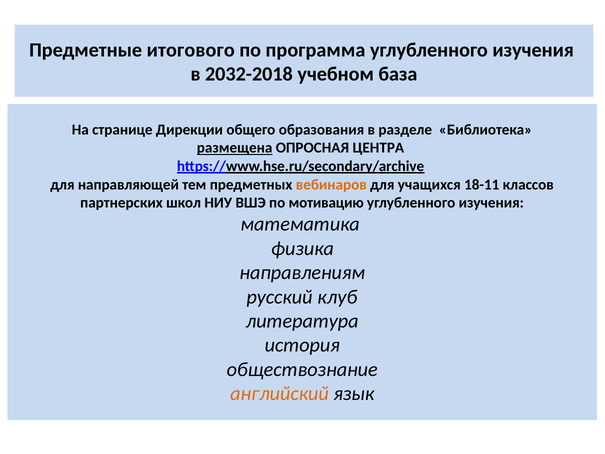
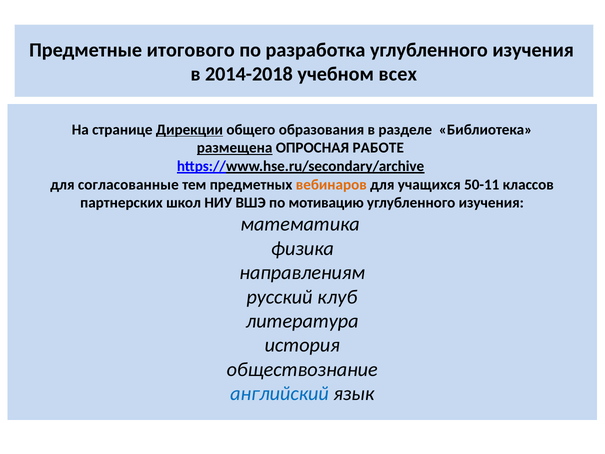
программа: программа -> разработка
2032-2018: 2032-2018 -> 2014-2018
база: база -> всех
Дирекции underline: none -> present
ЦЕНТРА: ЦЕНТРА -> РАБОТЕ
направляющей: направляющей -> согласованные
18-11: 18-11 -> 50-11
английский colour: orange -> blue
